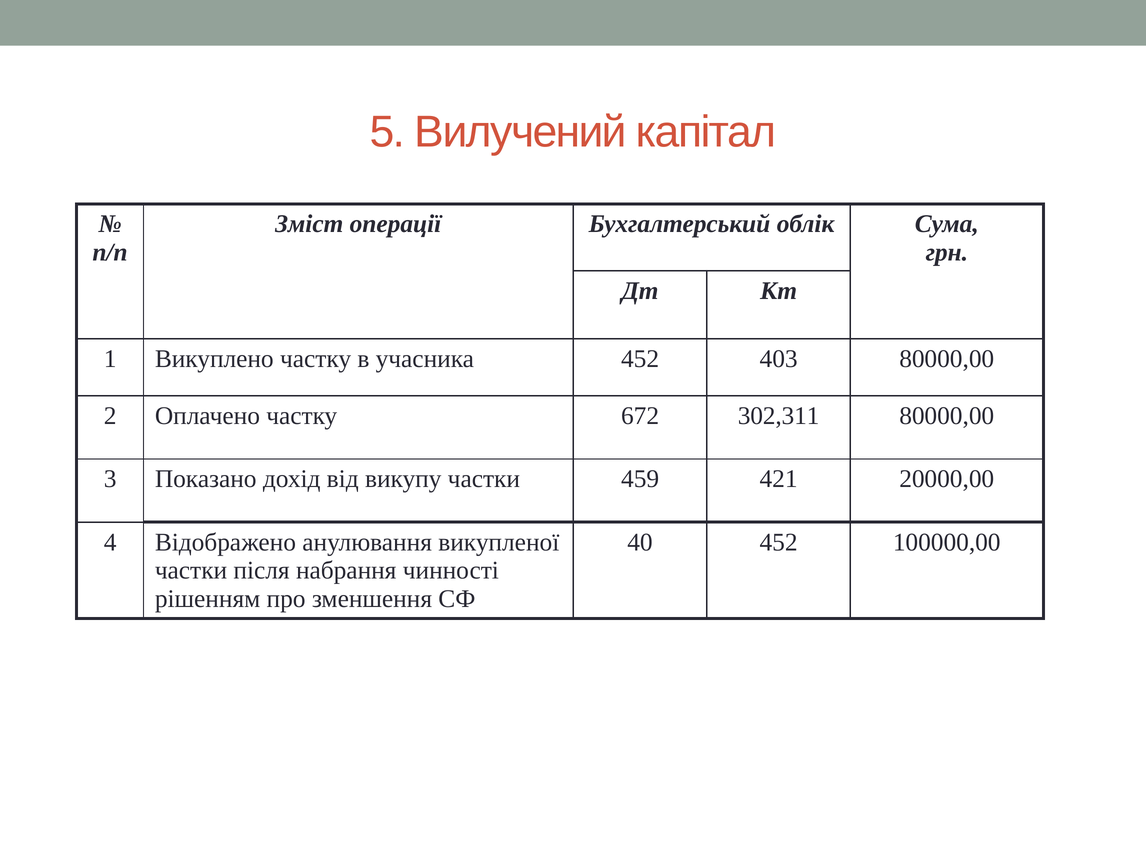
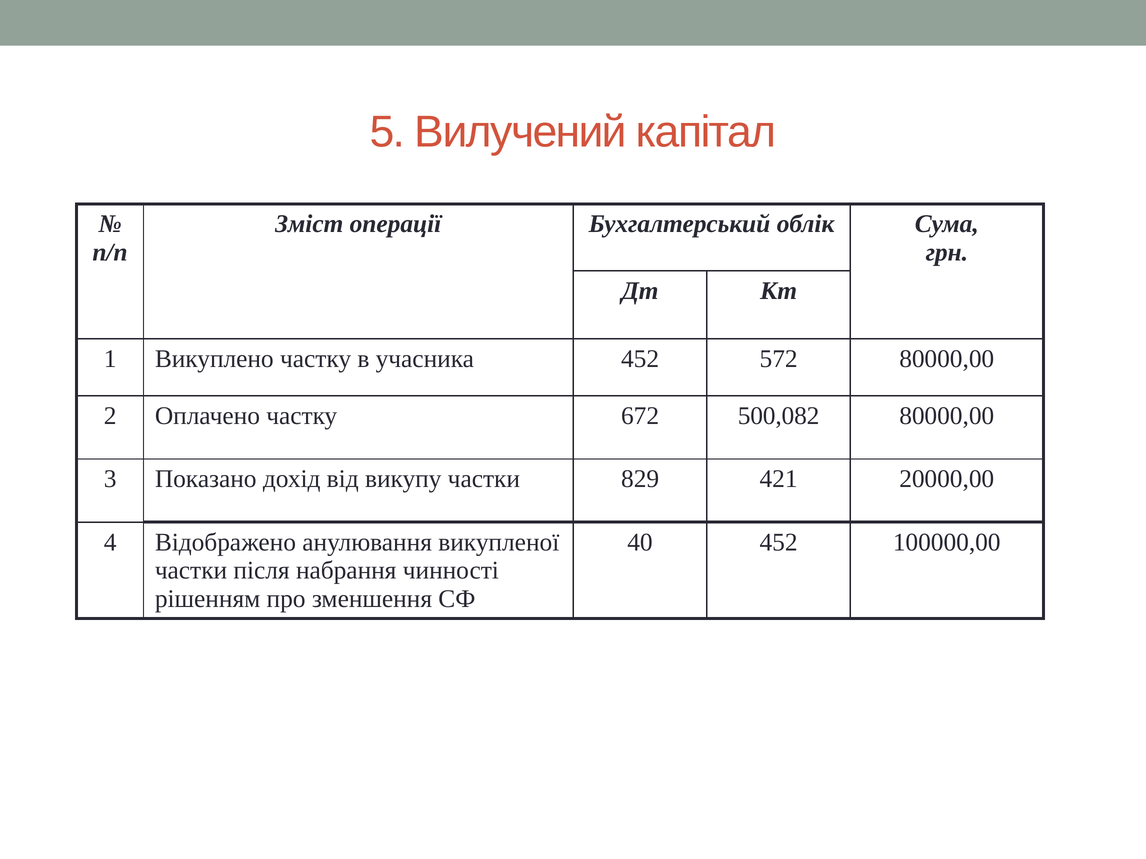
403: 403 -> 572
302,311: 302,311 -> 500,082
459: 459 -> 829
